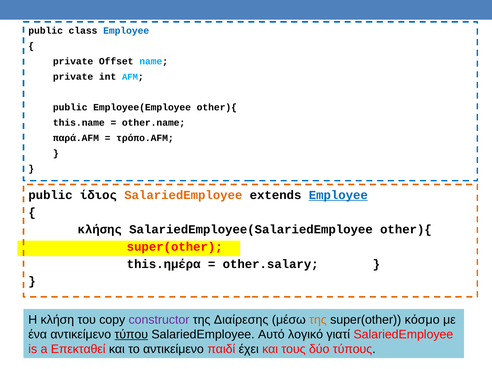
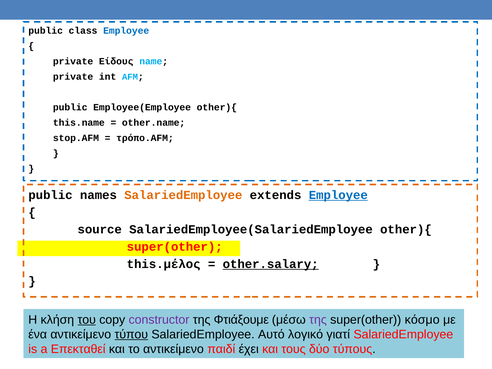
Offset: Offset -> Είδους
παρά.AFM: παρά.AFM -> stop.AFM
ίδιος: ίδιος -> names
κλήσης: κλήσης -> source
this.ημέρα: this.ημέρα -> this.μέλος
other.salary underline: none -> present
του underline: none -> present
Διαίρεσης: Διαίρεσης -> Φτιάξουμε
της at (318, 320) colour: orange -> purple
